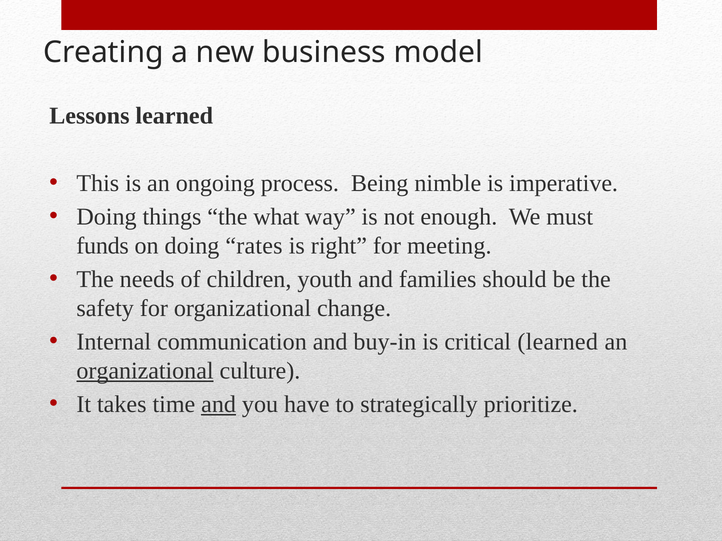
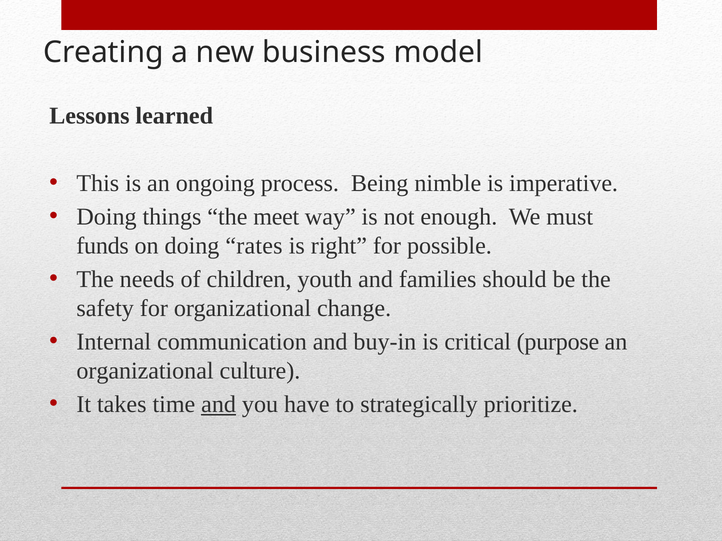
what: what -> meet
meeting: meeting -> possible
critical learned: learned -> purpose
organizational at (145, 371) underline: present -> none
